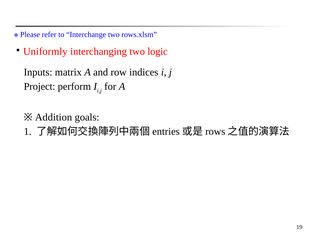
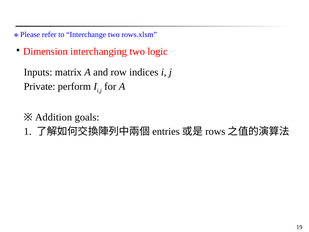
Uniformly: Uniformly -> Dimension
Project: Project -> Private
